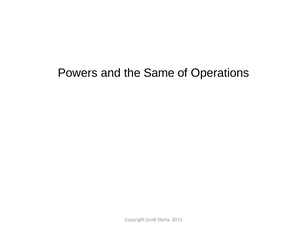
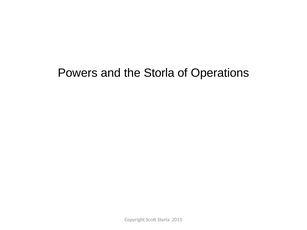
the Same: Same -> Storla
